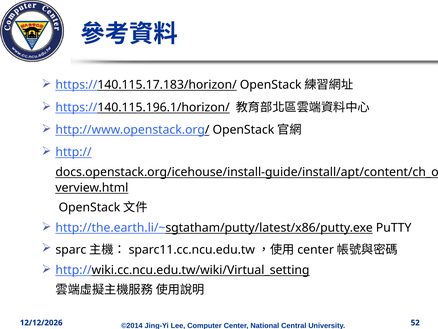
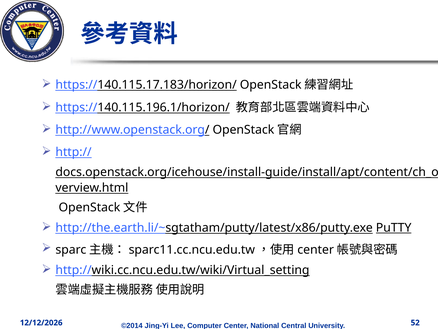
PuTTY underline: none -> present
